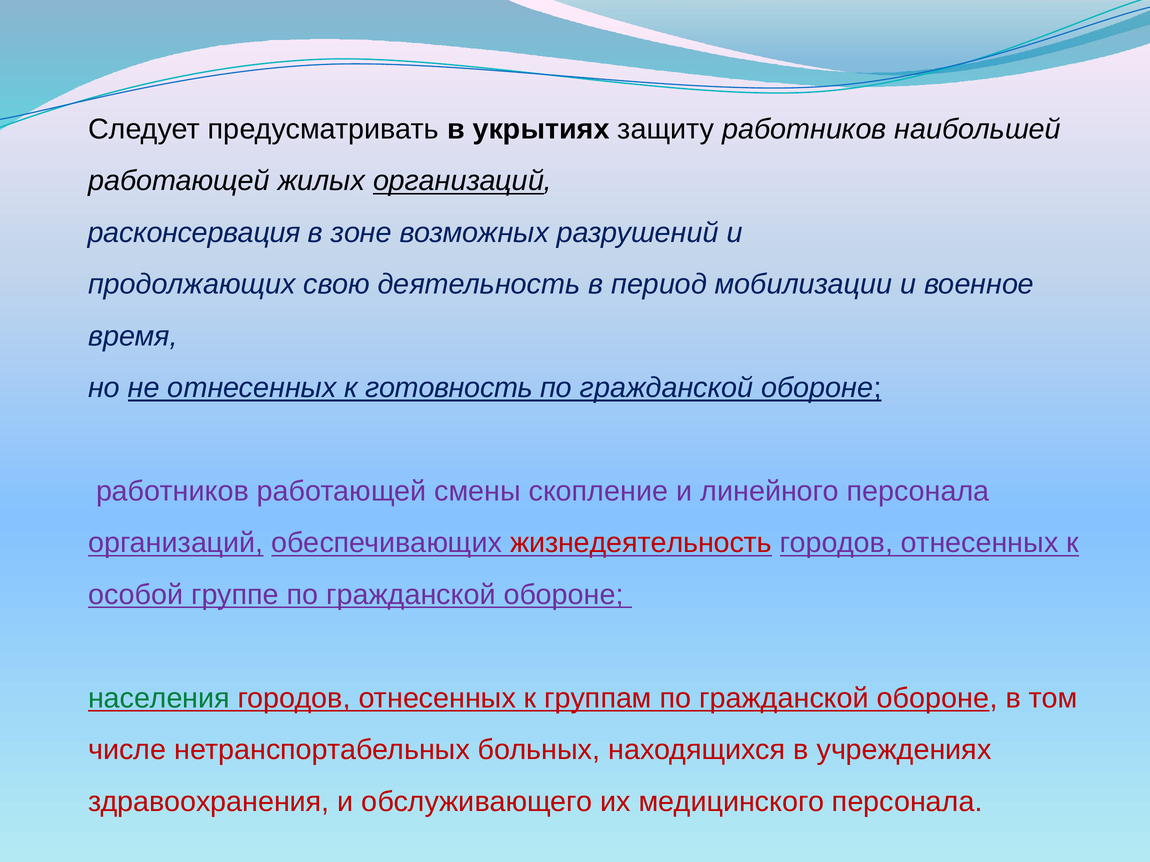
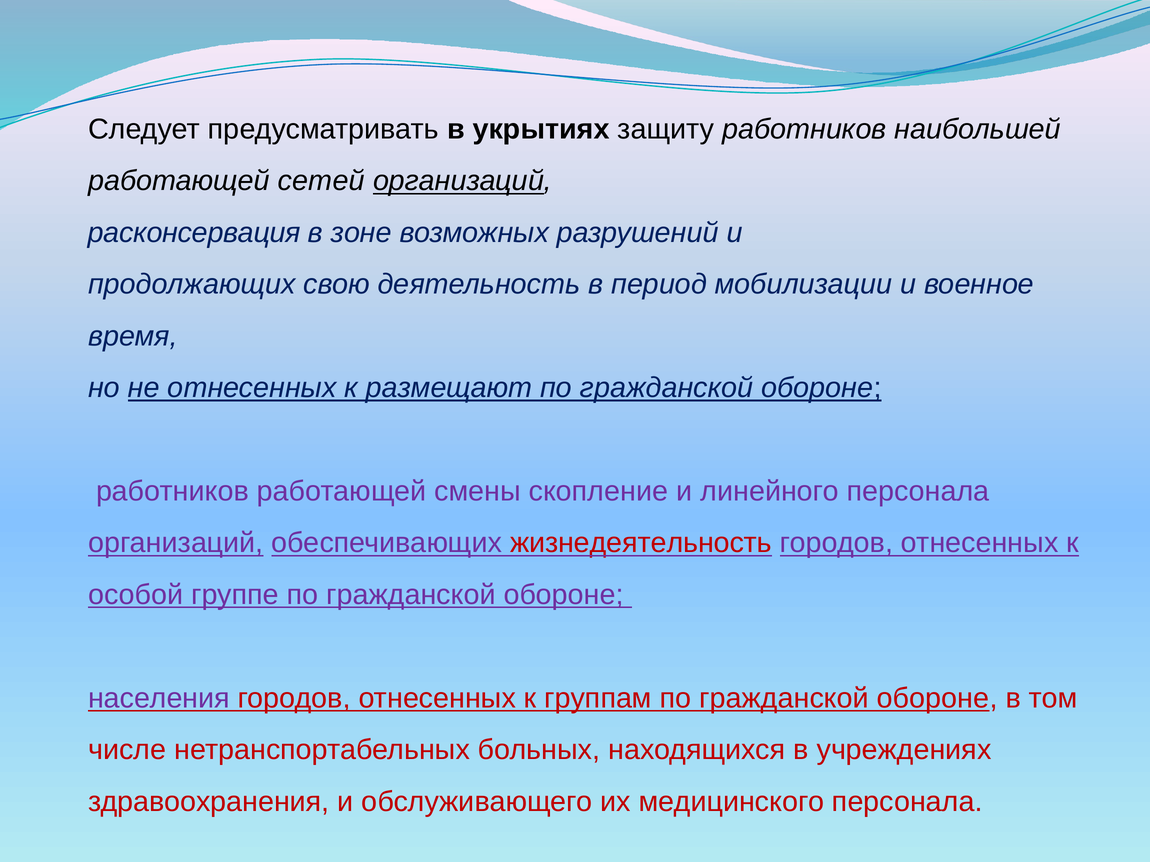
жилых: жилых -> сетей
готовность: готовность -> размещают
населения colour: green -> purple
